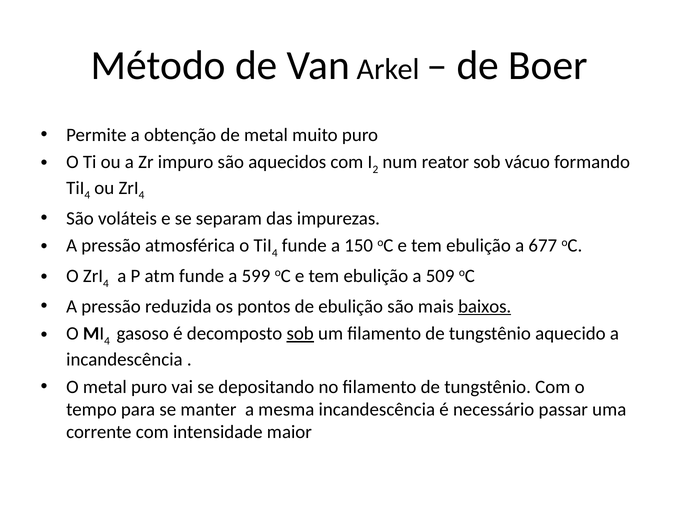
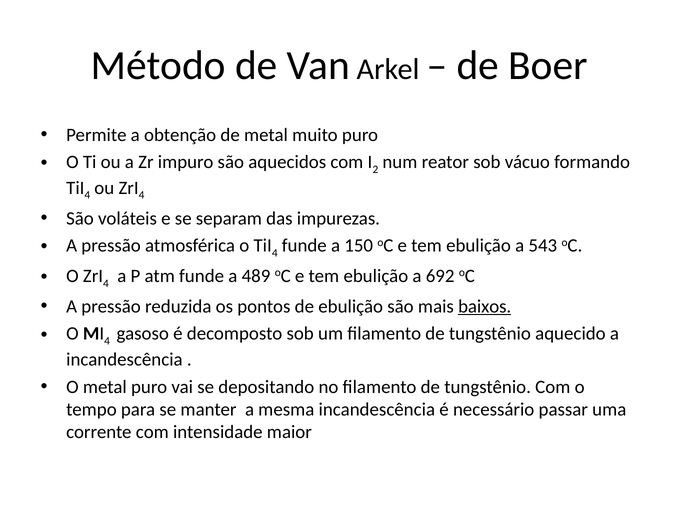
677: 677 -> 543
599: 599 -> 489
509: 509 -> 692
sob at (300, 334) underline: present -> none
